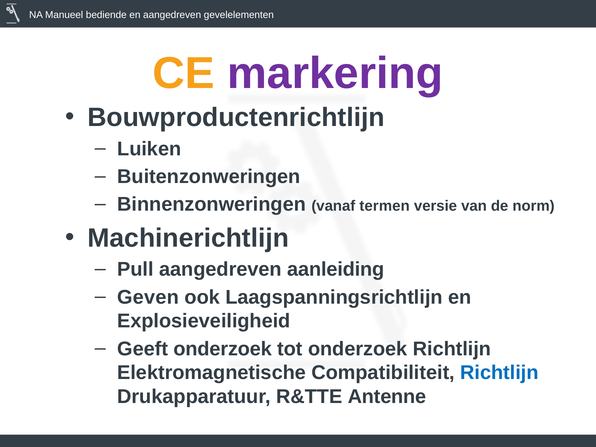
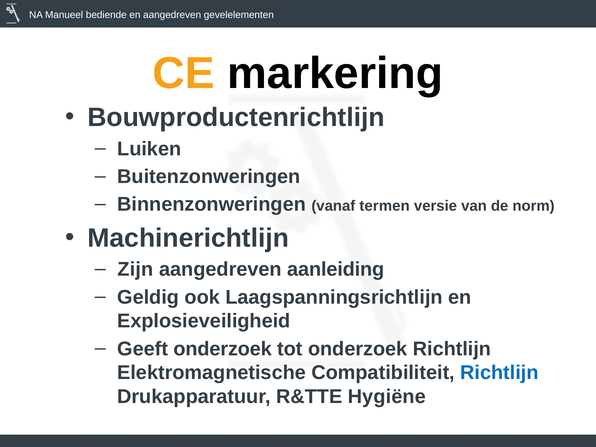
markering colour: purple -> black
Pull: Pull -> Zijn
Geven: Geven -> Geldig
Antenne: Antenne -> Hygiëne
